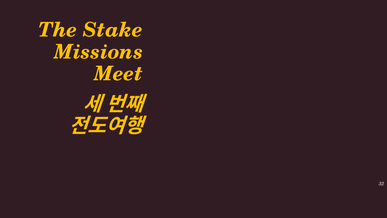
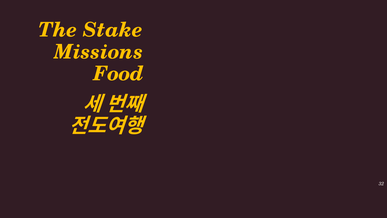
Meet: Meet -> Food
